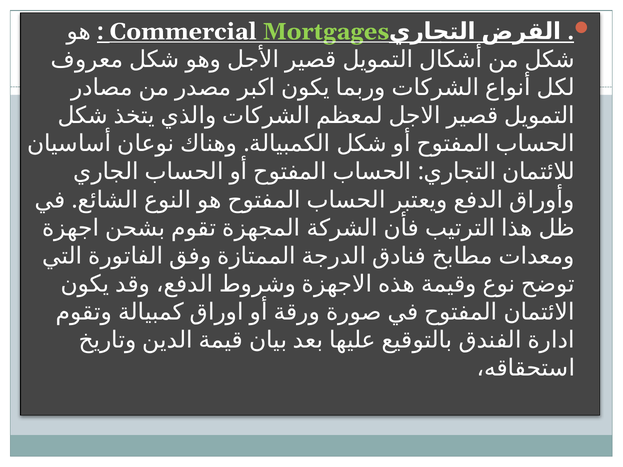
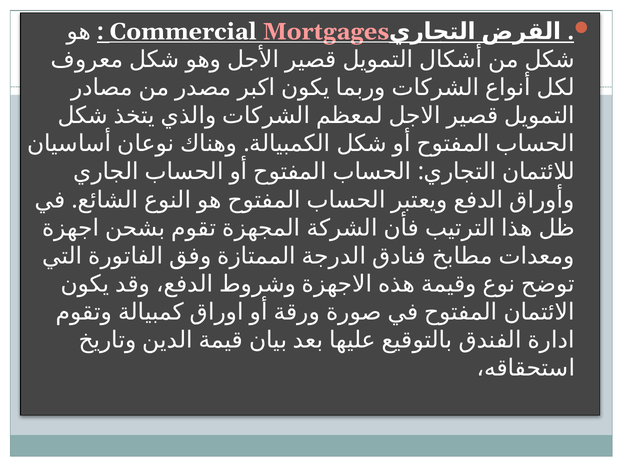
Mortgages colour: light green -> pink
